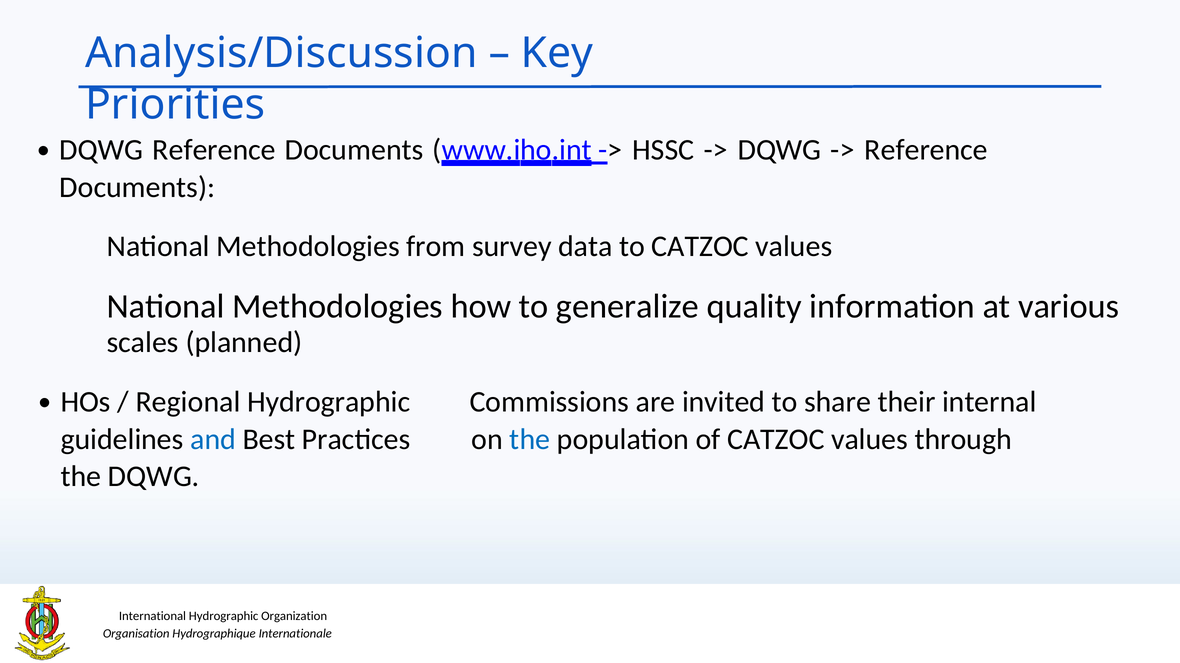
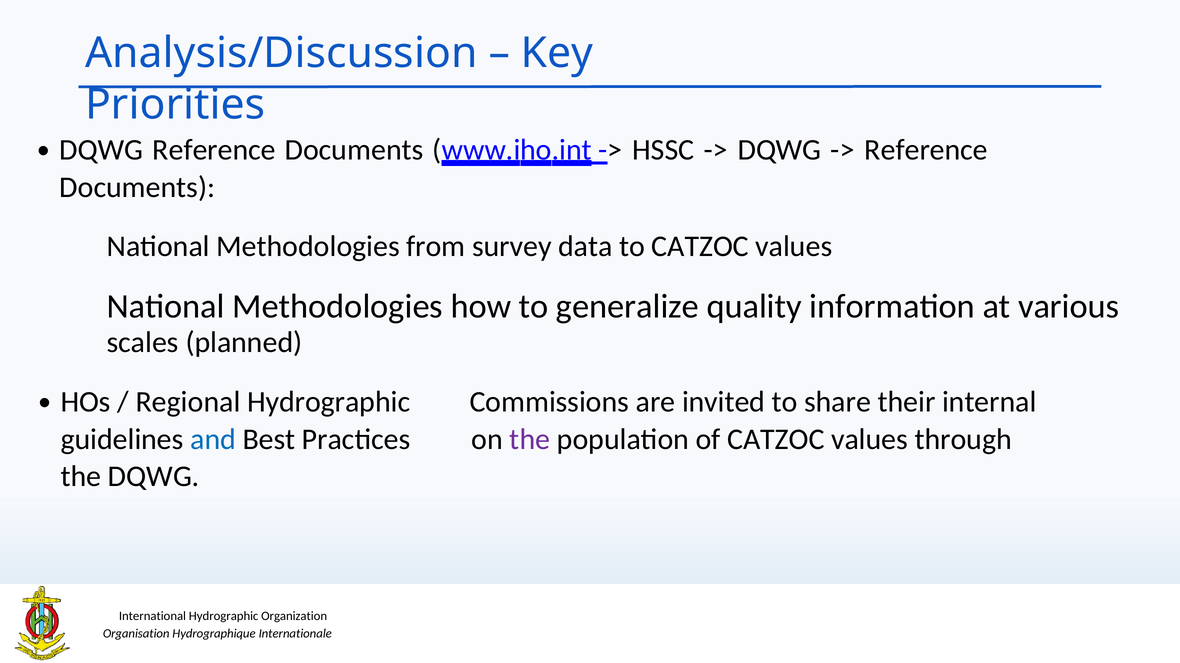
the at (530, 440) colour: blue -> purple
